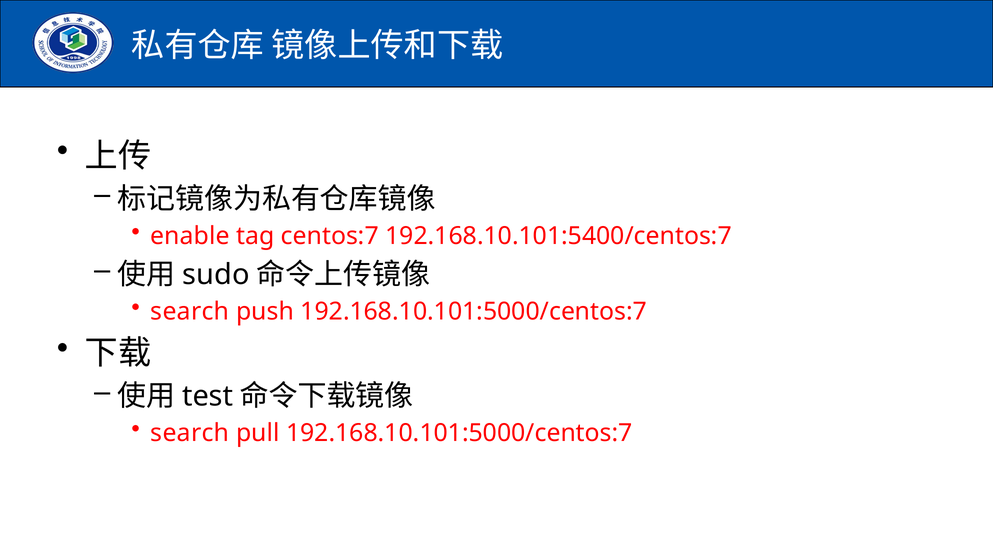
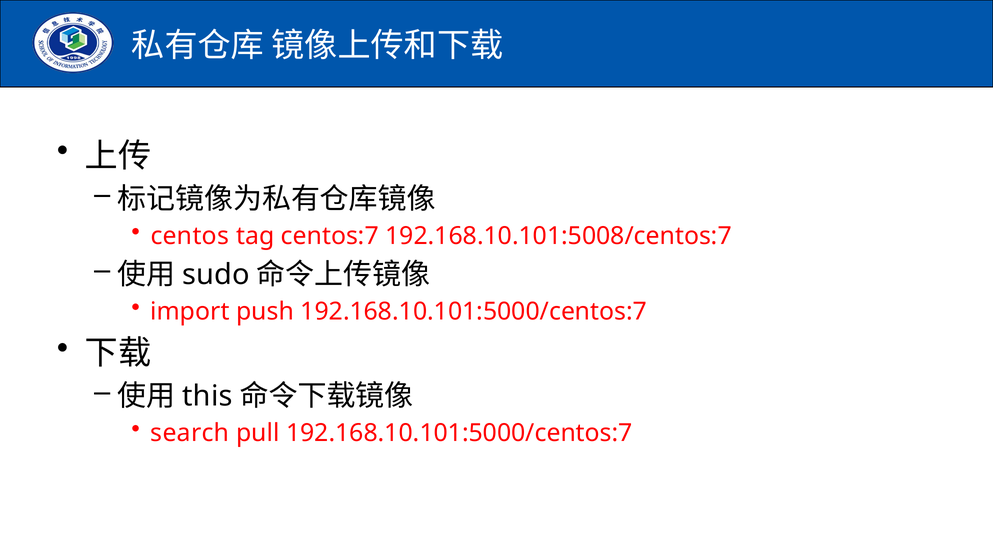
enable: enable -> centos
192.168.10.101:5400/centos:7: 192.168.10.101:5400/centos:7 -> 192.168.10.101:5008/centos:7
search at (190, 311): search -> import
test: test -> this
